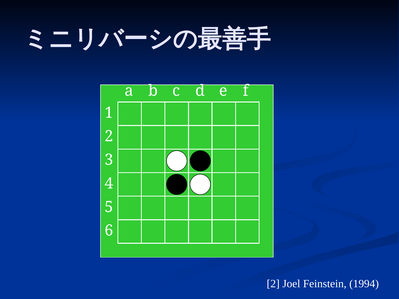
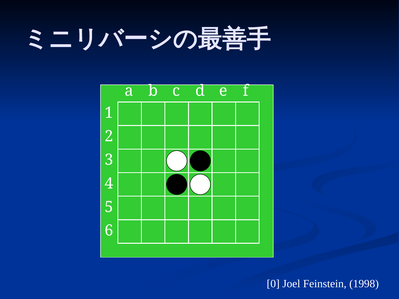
2 at (273, 284): 2 -> 0
1994: 1994 -> 1998
